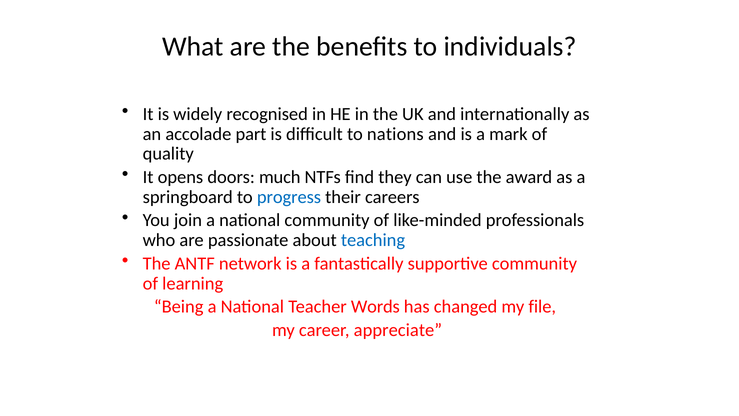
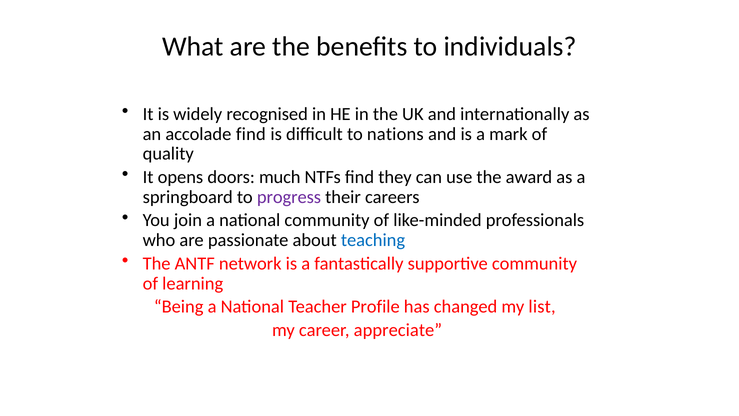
accolade part: part -> find
progress colour: blue -> purple
Words: Words -> Profile
file: file -> list
